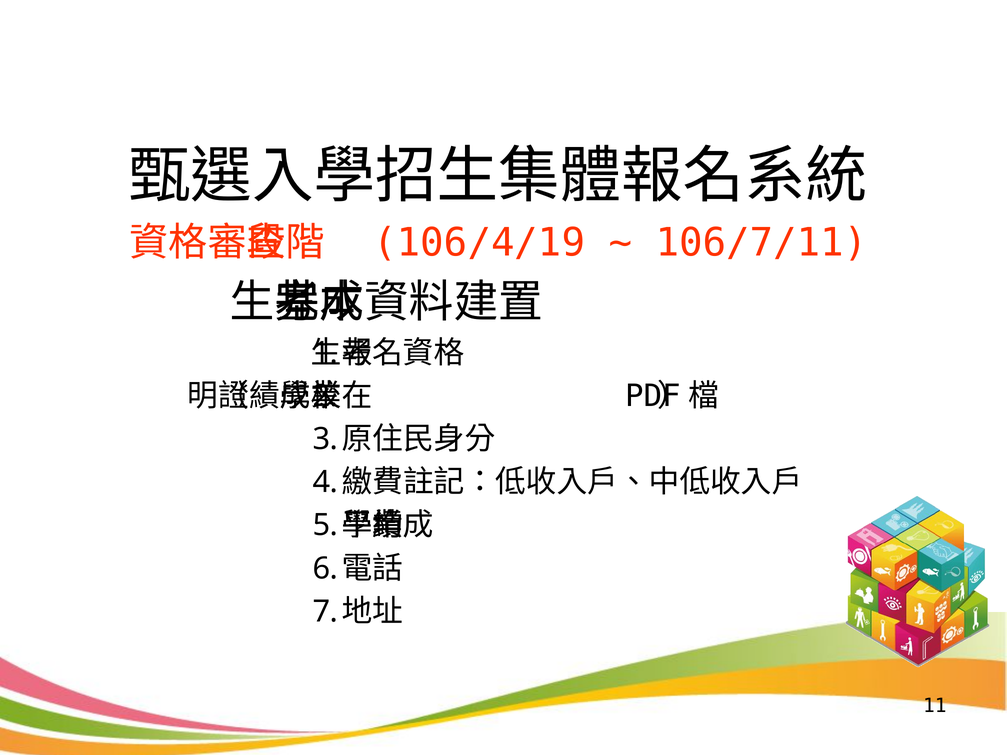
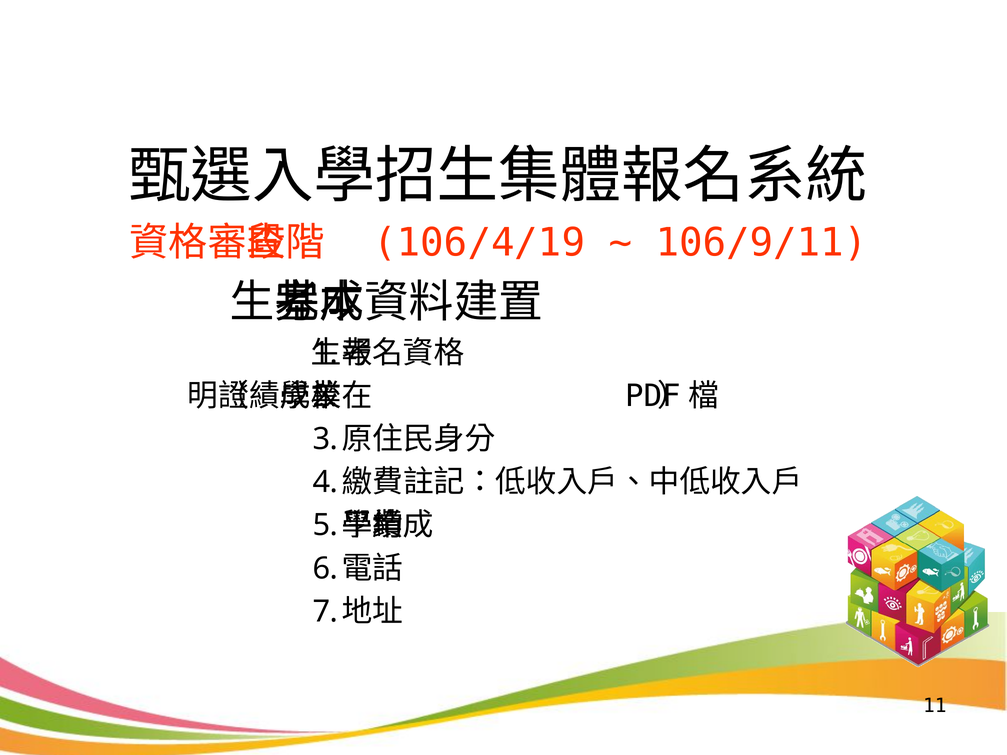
106/7/11: 106/7/11 -> 106/9/11
